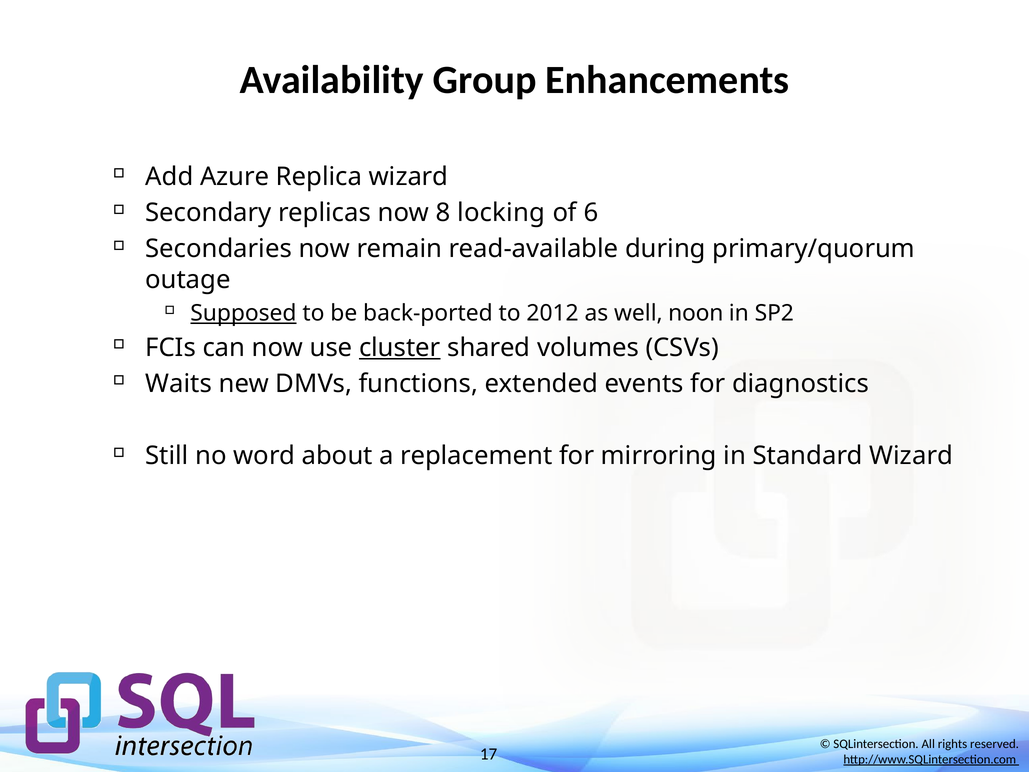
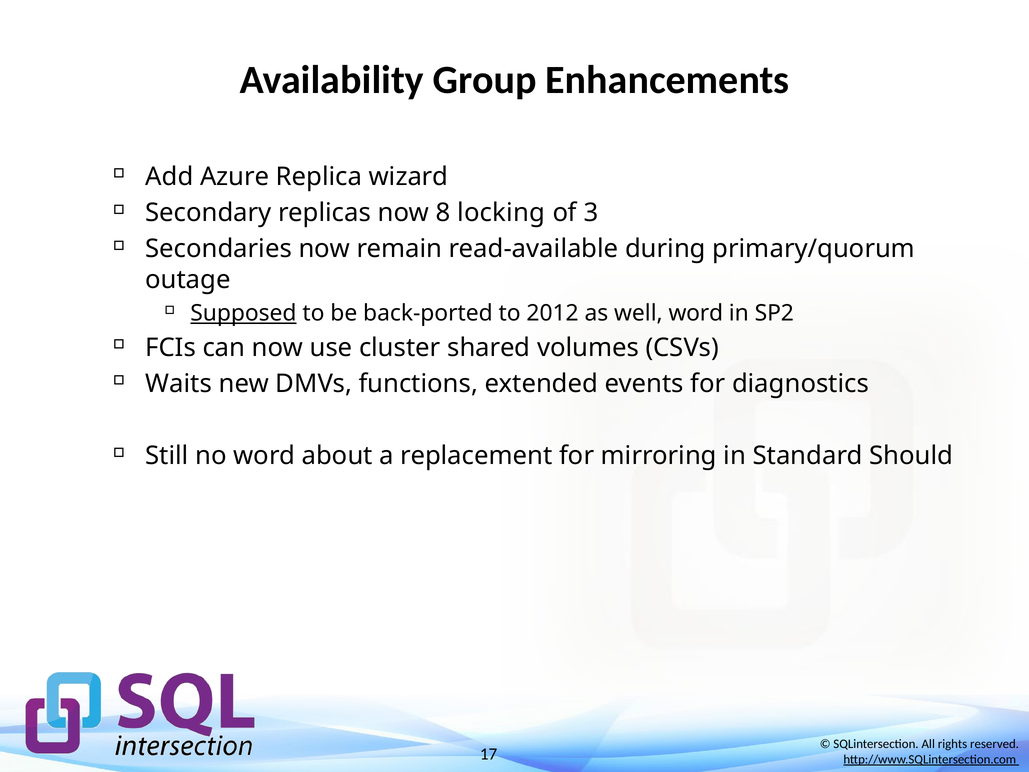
6: 6 -> 3
well noon: noon -> word
cluster underline: present -> none
Standard Wizard: Wizard -> Should
